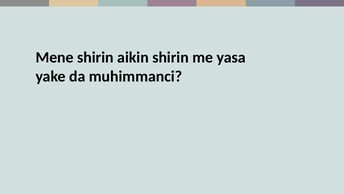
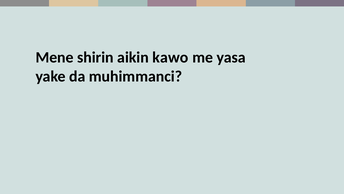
aikin shirin: shirin -> kawo
